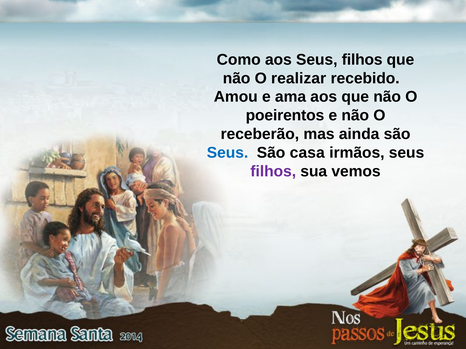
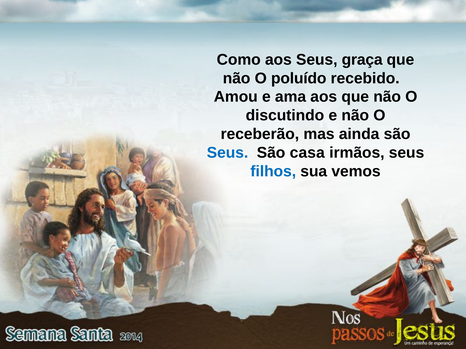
aos Seus filhos: filhos -> graça
realizar: realizar -> poluído
poeirentos: poeirentos -> discutindo
filhos at (273, 172) colour: purple -> blue
